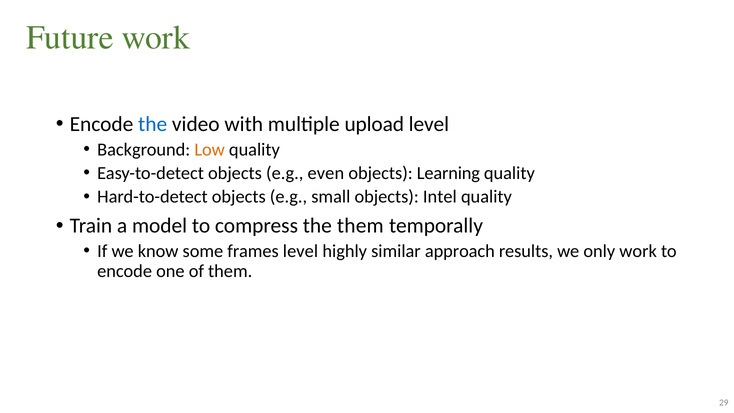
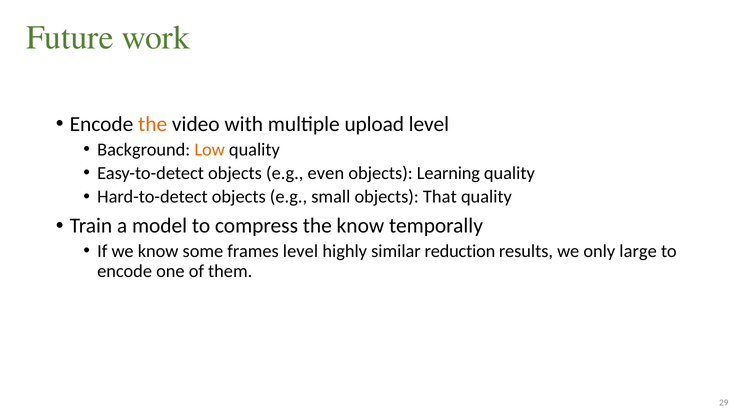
the at (153, 124) colour: blue -> orange
Intel: Intel -> That
the them: them -> know
approach: approach -> reduction
only work: work -> large
